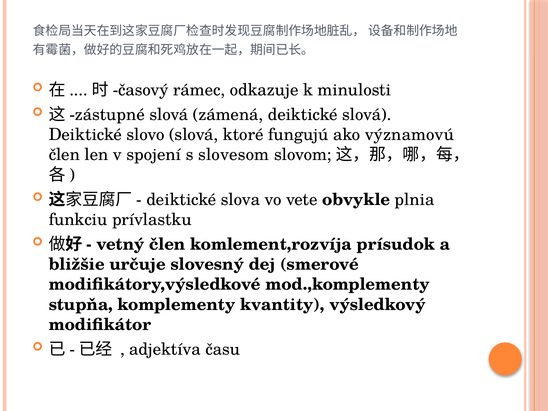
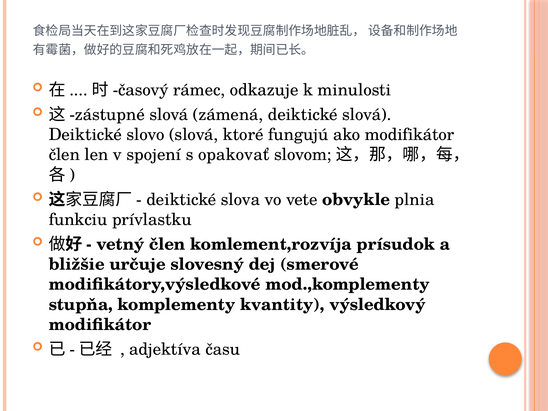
ako významovú: významovú -> modifikátor
slovesom: slovesom -> opakovať
